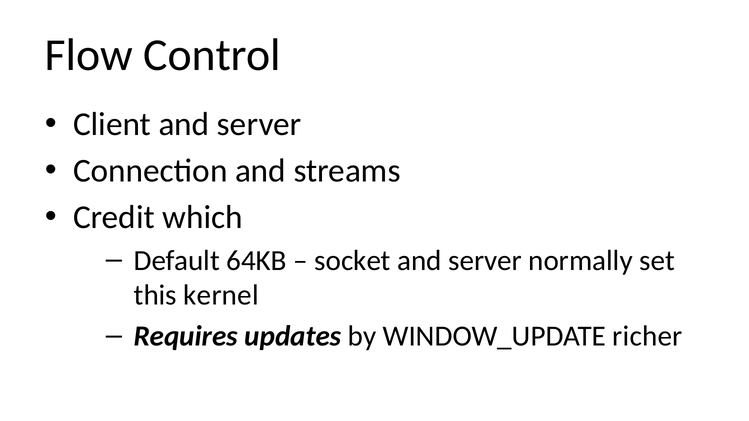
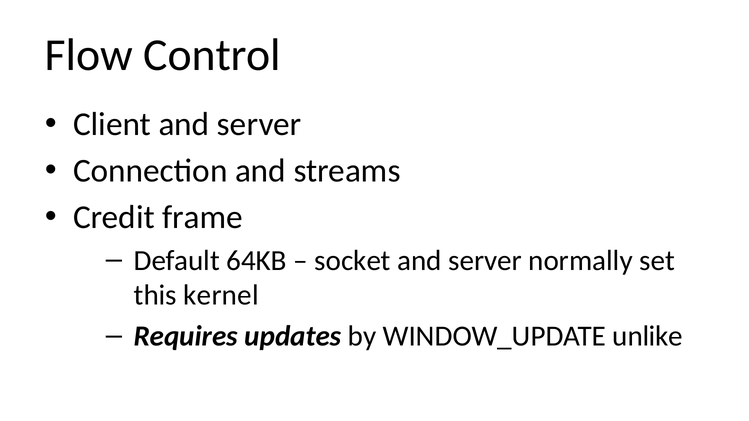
which: which -> frame
richer: richer -> unlike
